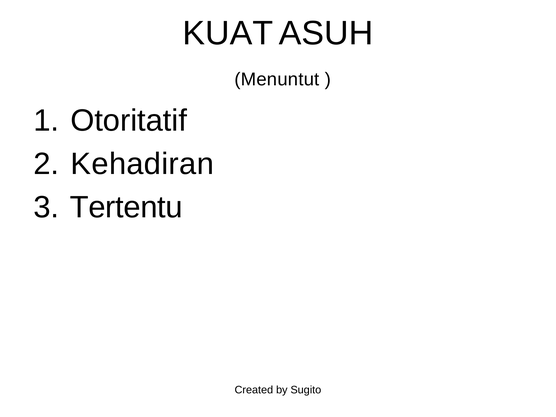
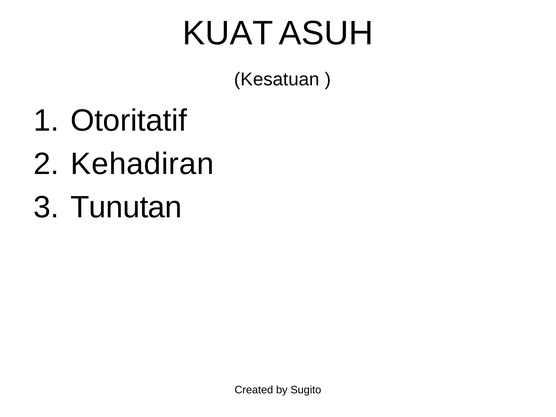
Menuntut: Menuntut -> Kesatuan
Tertentu: Tertentu -> Tunutan
